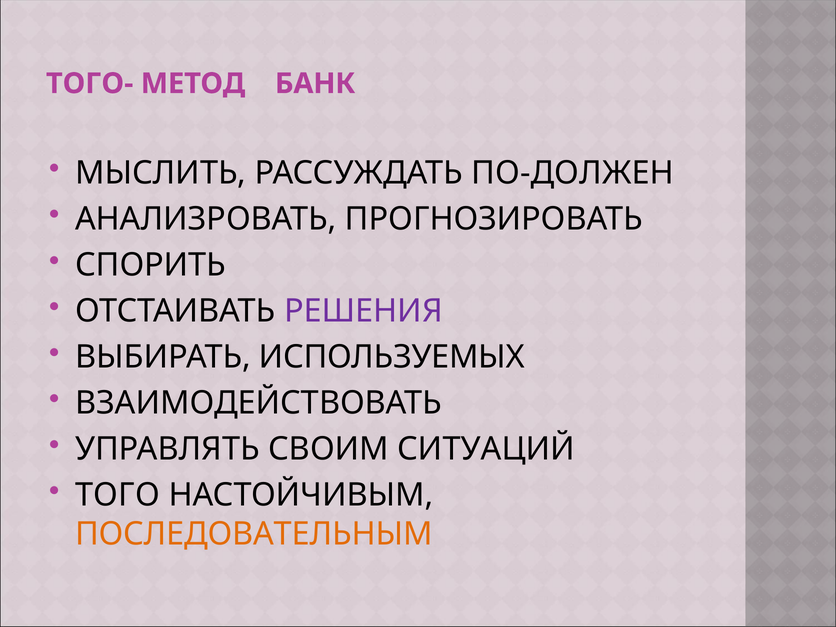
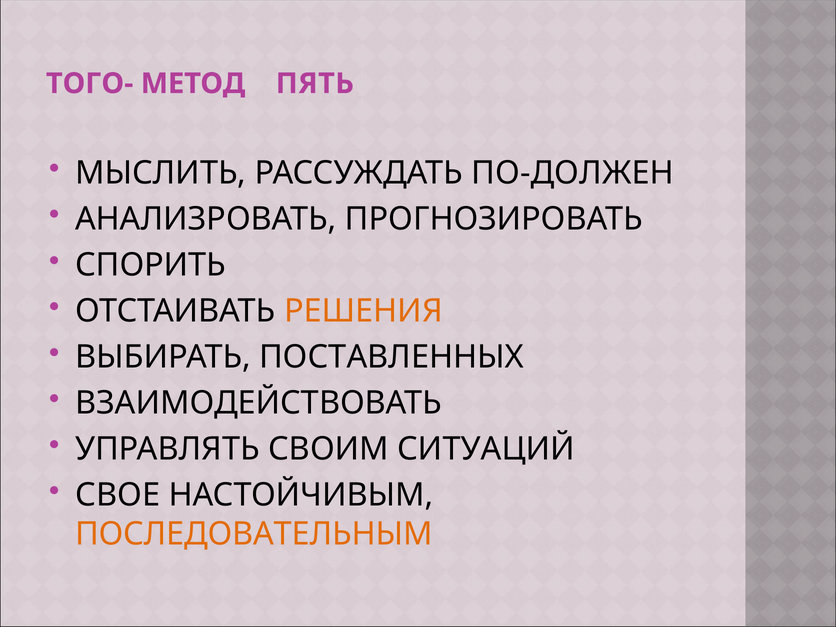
БАНК: БАНК -> ПЯТЬ
РЕШЕНИЯ colour: purple -> orange
ИСПОЛЬЗУЕМЫХ: ИСПОЛЬЗУЕМЫХ -> ПОСТАВЛЕННЫХ
ТОГО: ТОГО -> СВОЕ
